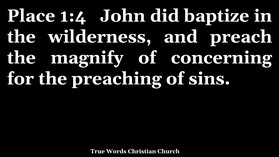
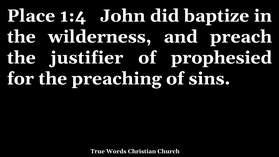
magnify: magnify -> justifier
concerning: concerning -> prophesied
